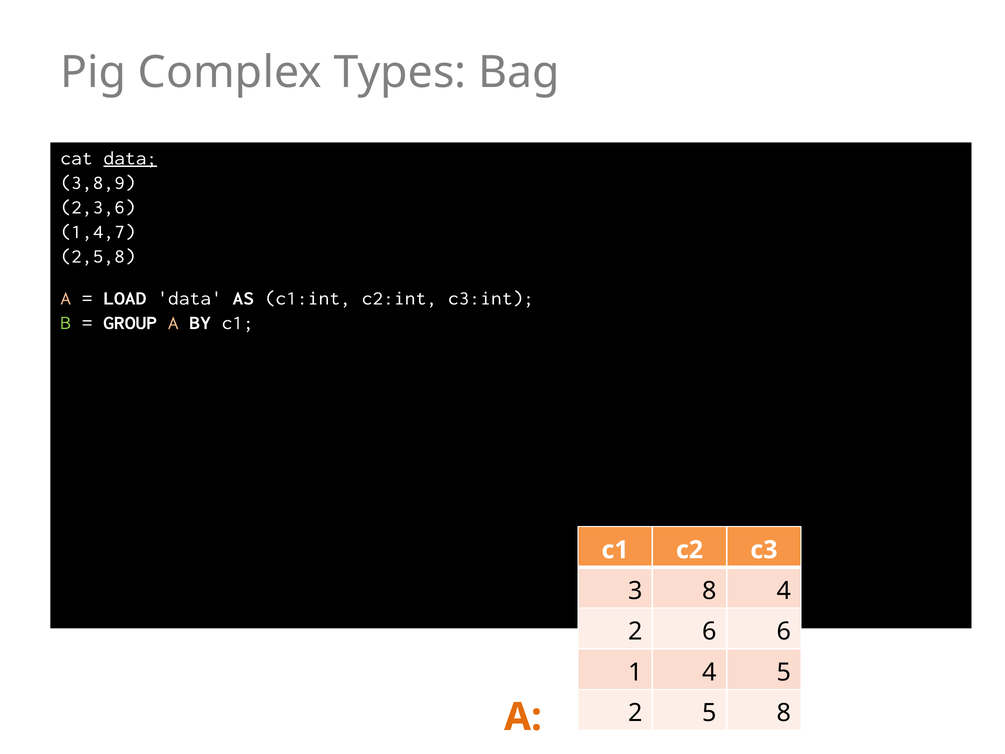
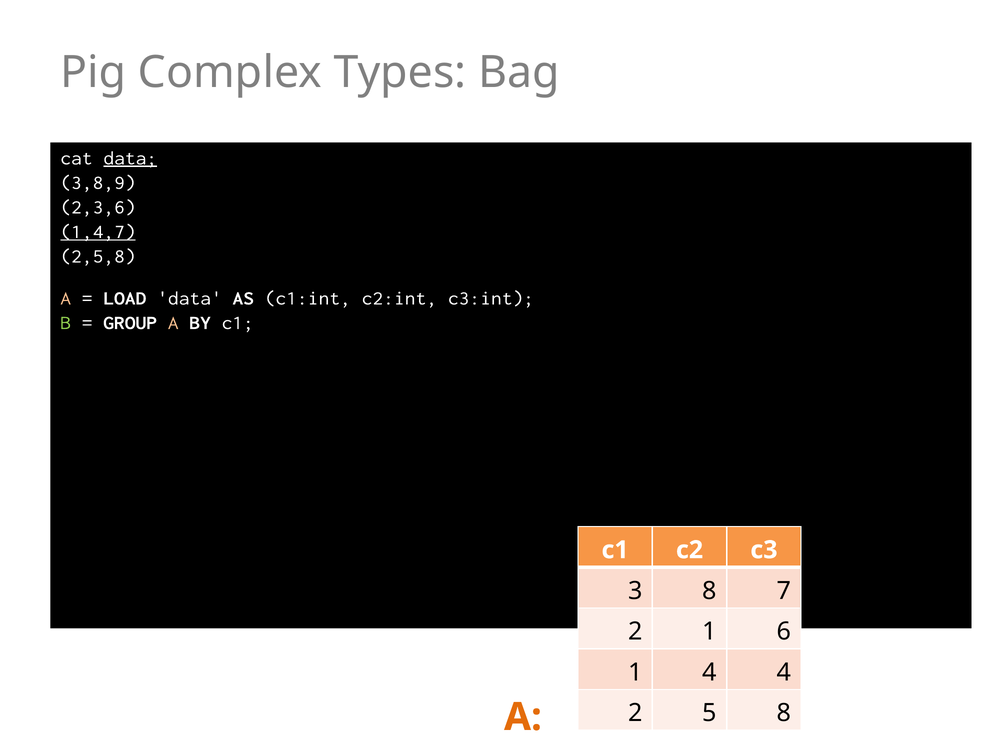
1,4,7 underline: none -> present
8 4: 4 -> 7
2 6: 6 -> 1
4 5: 5 -> 4
